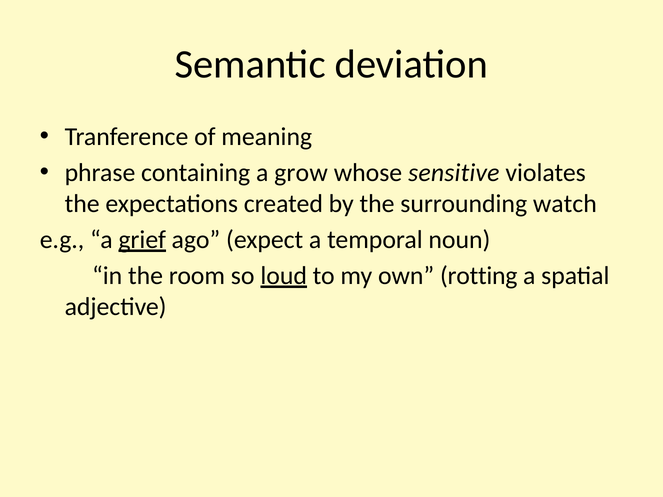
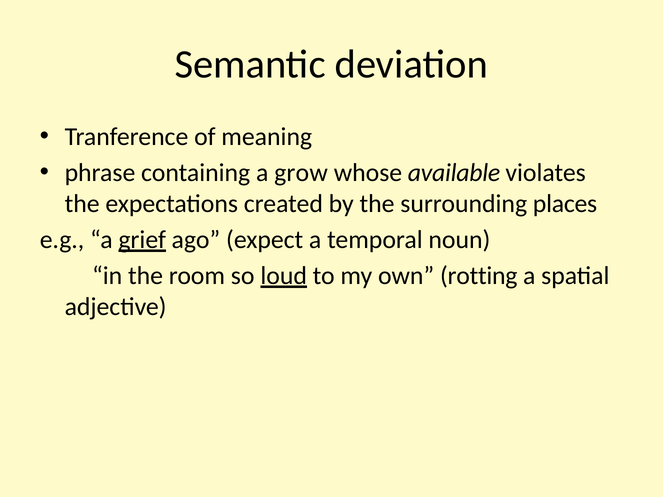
sensitive: sensitive -> available
watch: watch -> places
